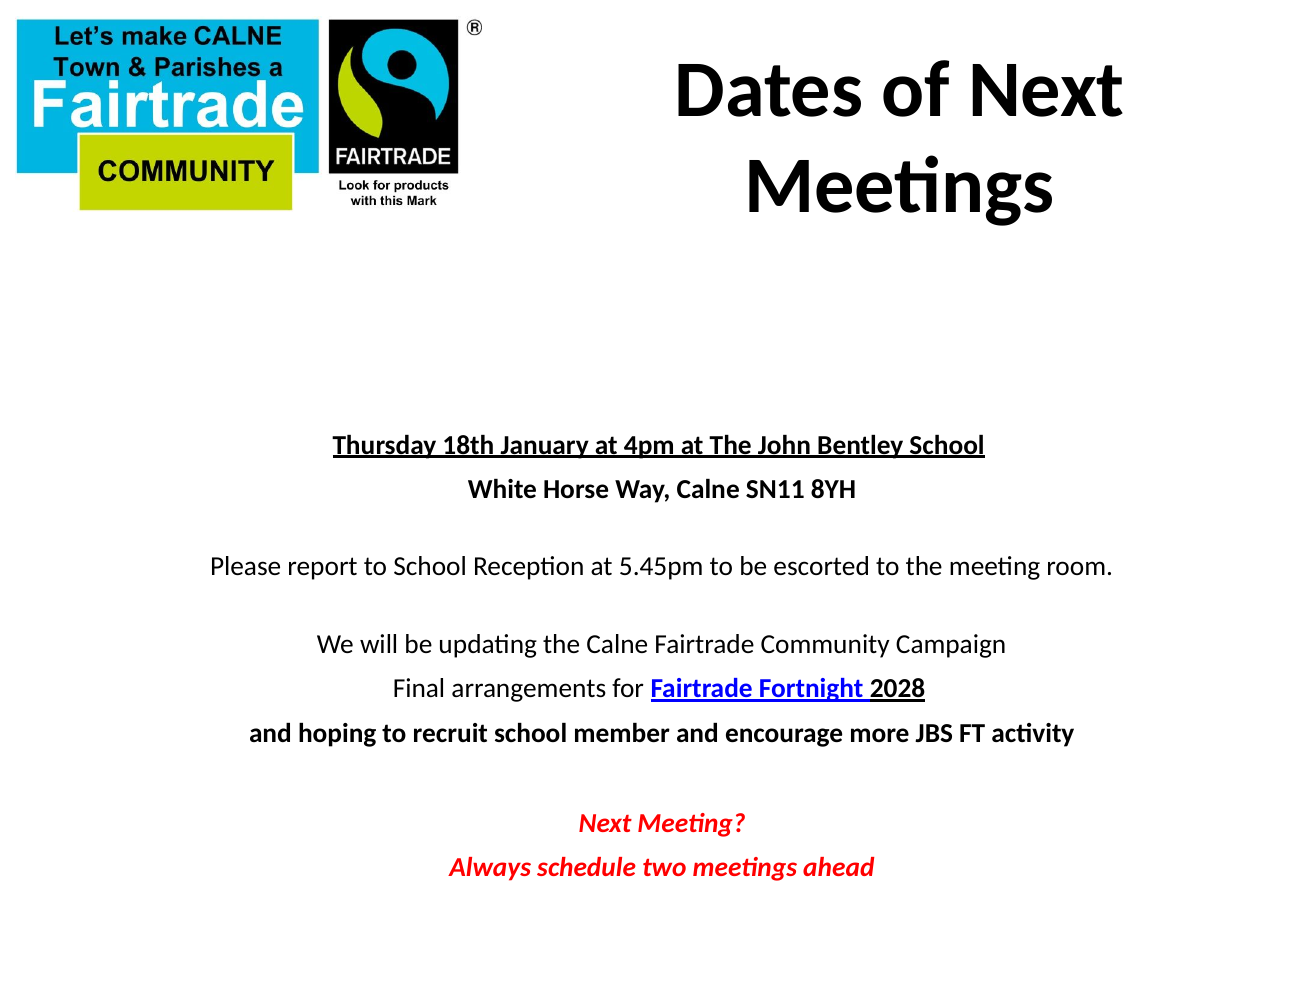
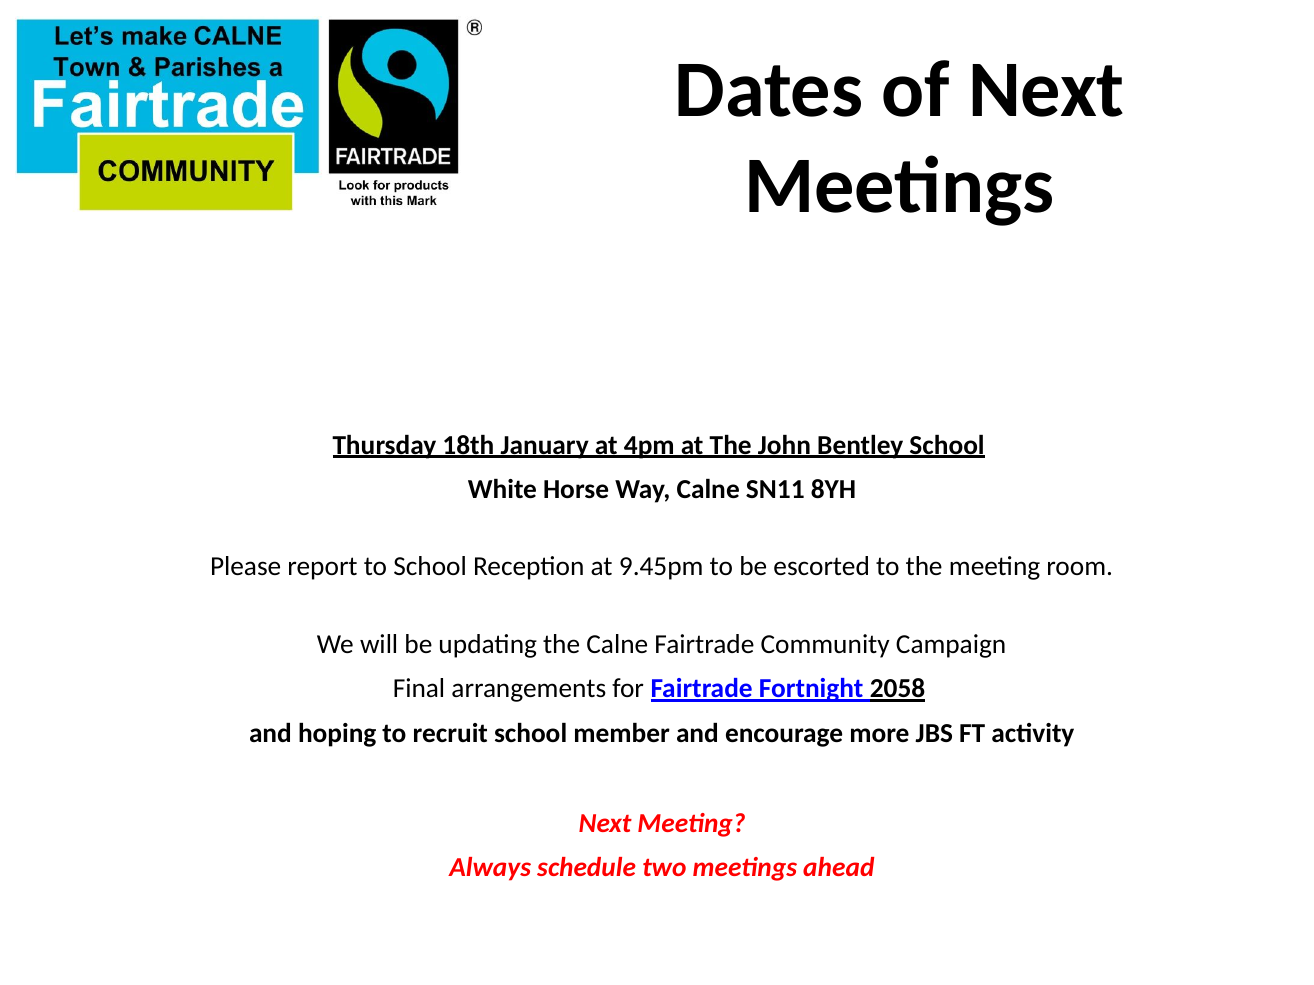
5.45pm: 5.45pm -> 9.45pm
2028: 2028 -> 2058
